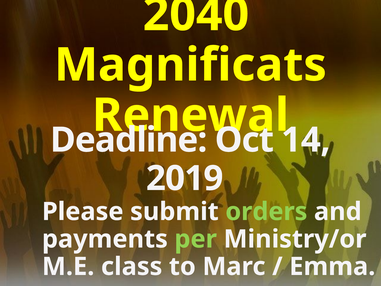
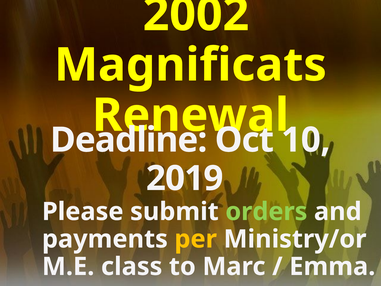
2040: 2040 -> 2002
14: 14 -> 10
per colour: light green -> yellow
